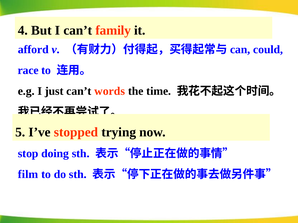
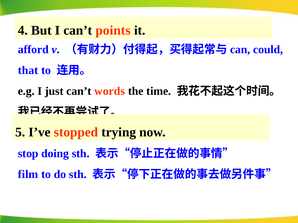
family: family -> points
race: race -> that
